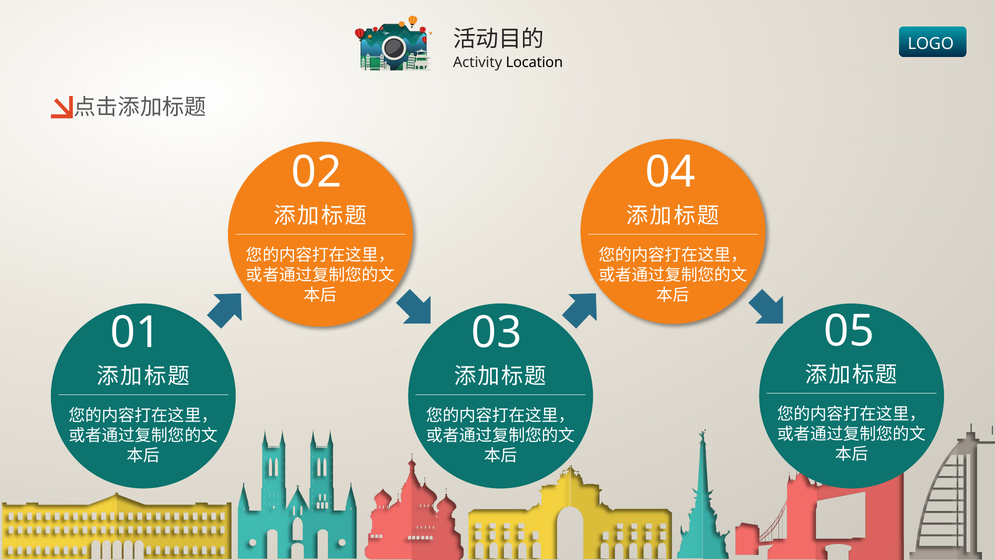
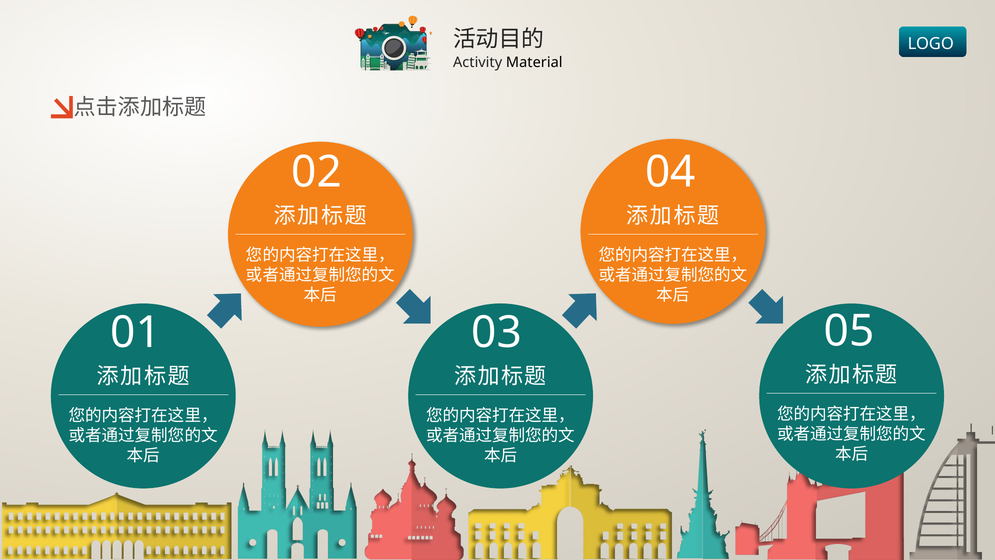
Location: Location -> Material
